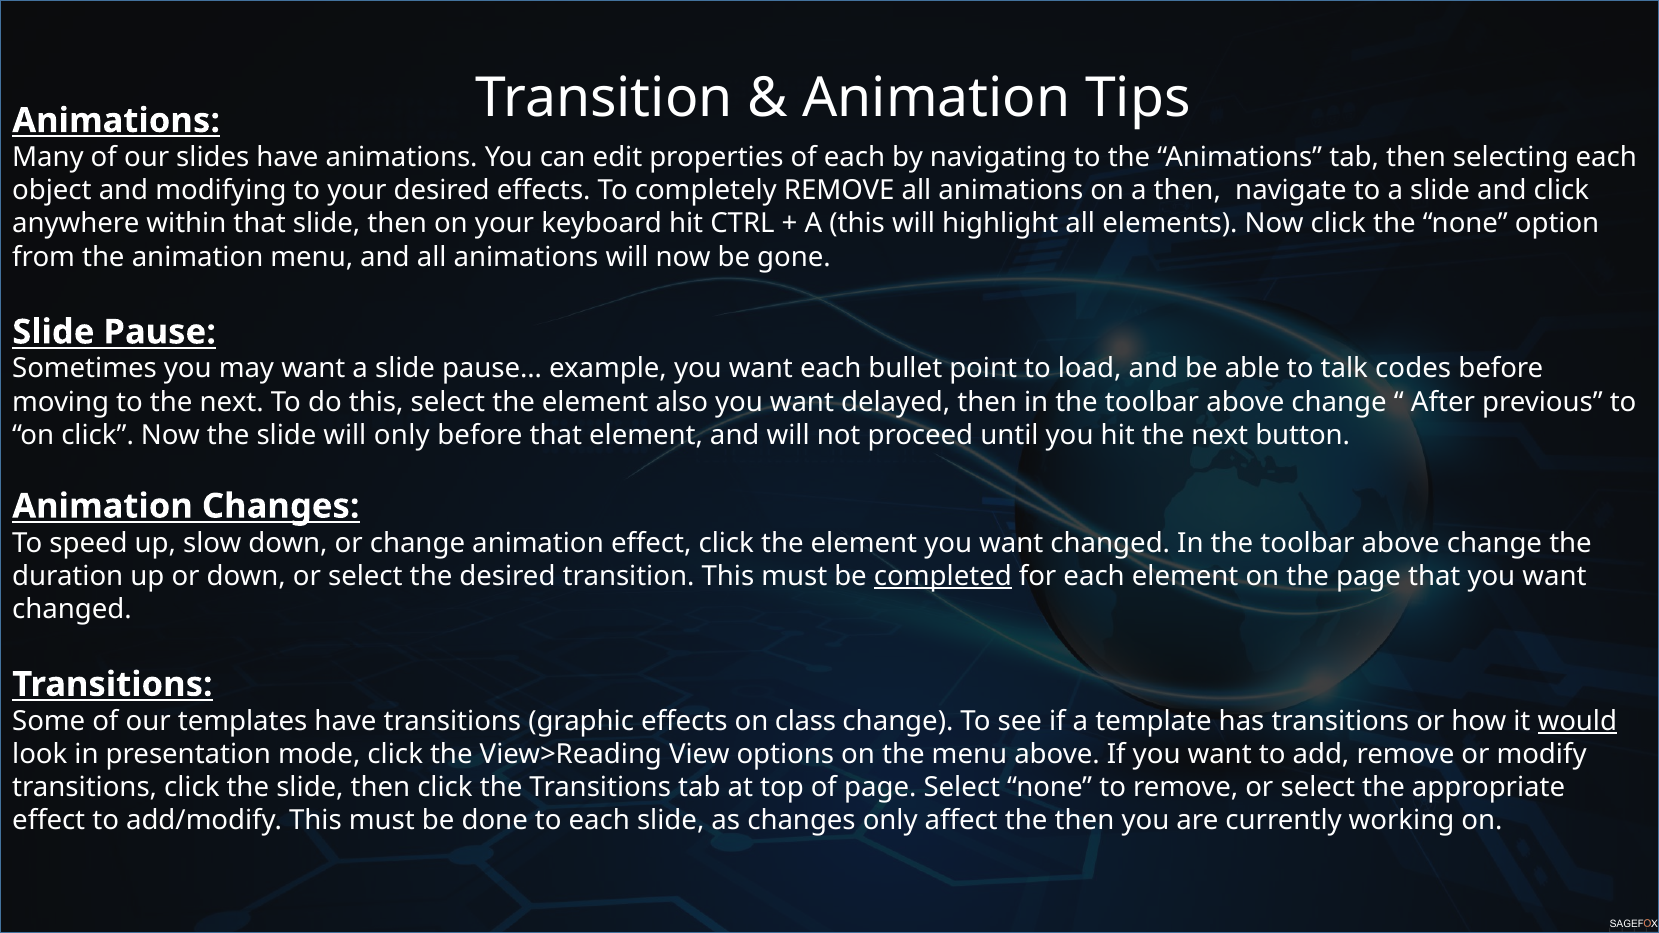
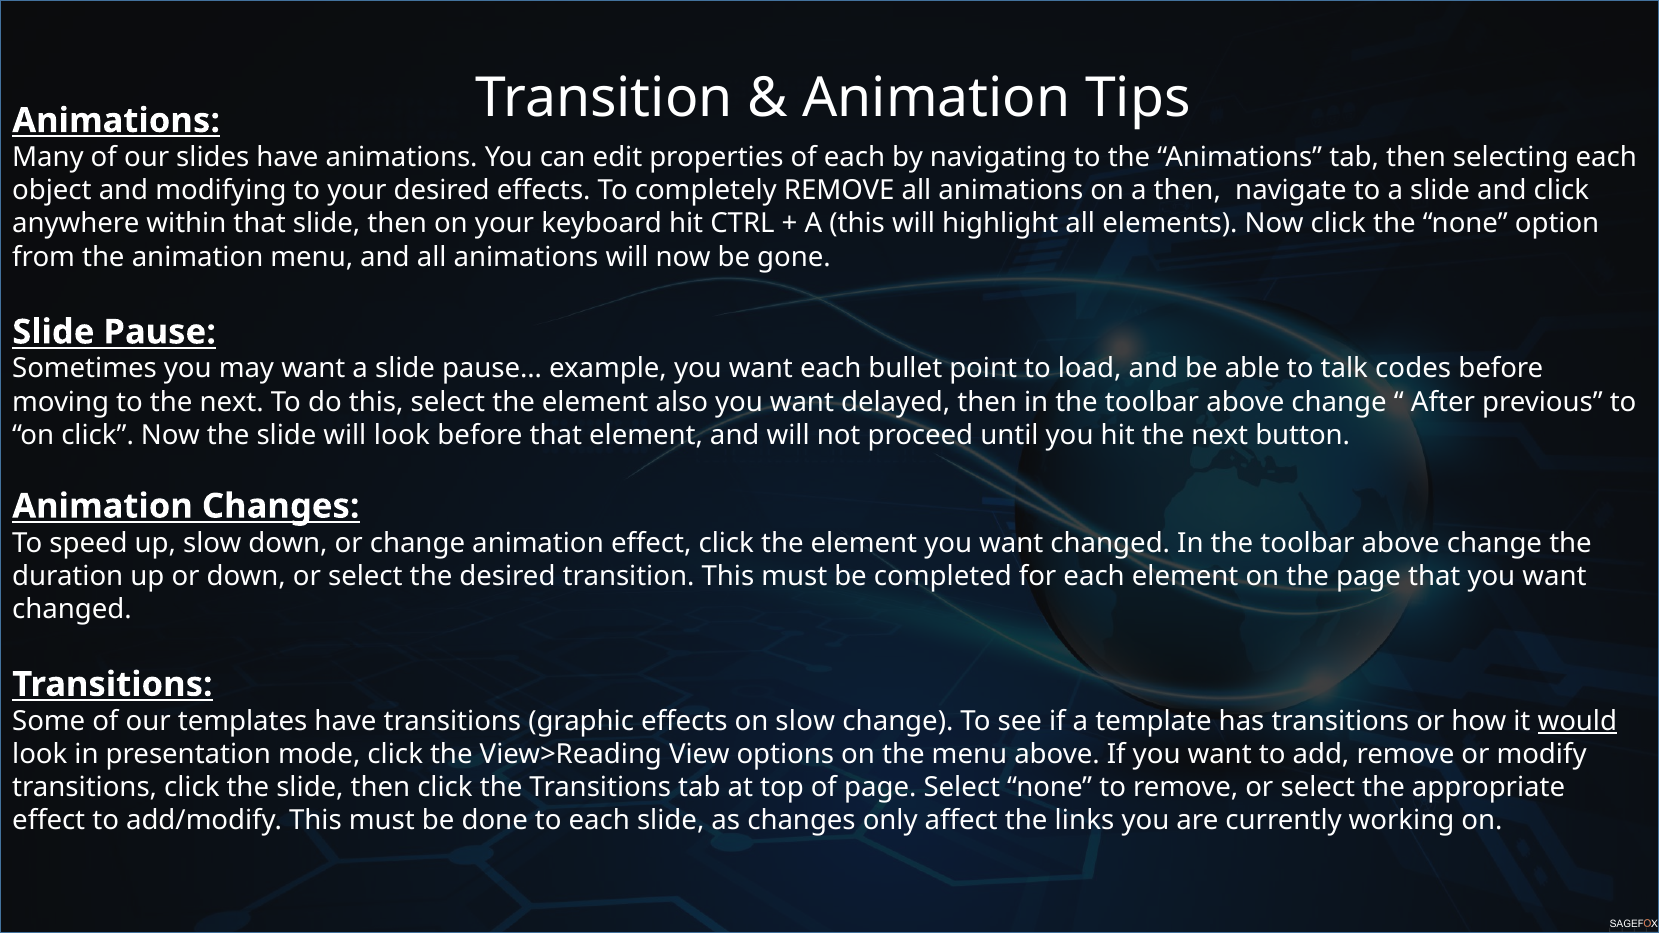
will only: only -> look
completed underline: present -> none
on class: class -> slow
the then: then -> links
